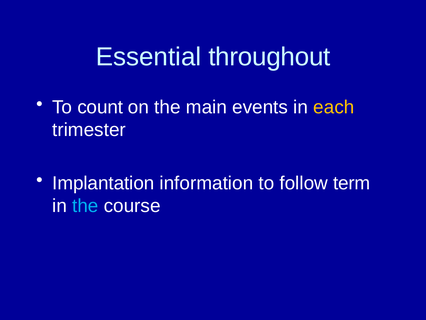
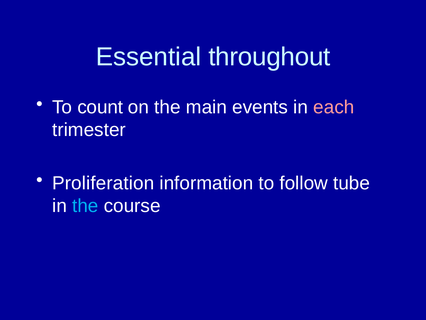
each colour: yellow -> pink
Implantation: Implantation -> Proliferation
term: term -> tube
